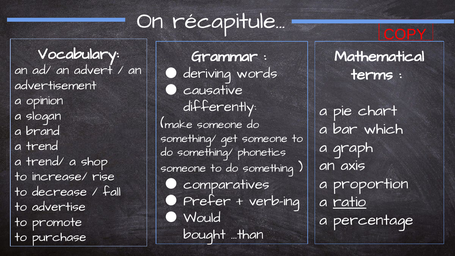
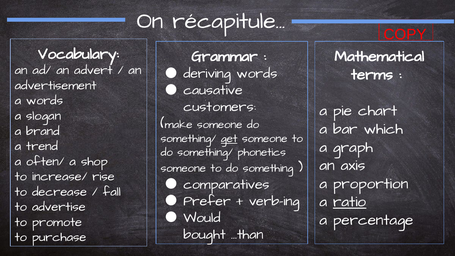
a opinion: opinion -> words
differently: differently -> customers
get underline: none -> present
trend/: trend/ -> often/
